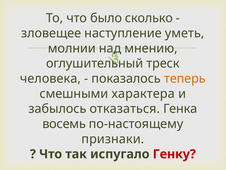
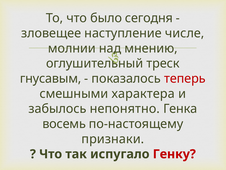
сколько: сколько -> сегодня
уметь: уметь -> числе
человека: человека -> гнусавым
теперь colour: orange -> red
отказаться: отказаться -> непонятно
